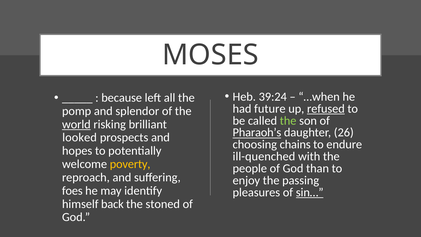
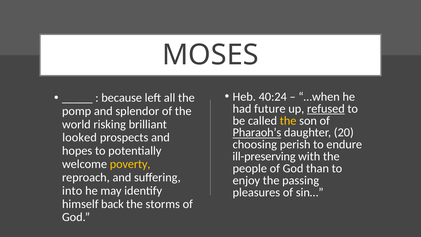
39:24: 39:24 -> 40:24
the at (288, 121) colour: light green -> yellow
world underline: present -> none
26: 26 -> 20
chains: chains -> perish
ill-quenched: ill-quenched -> ill-preserving
foes: foes -> into
sin… underline: present -> none
stoned: stoned -> storms
